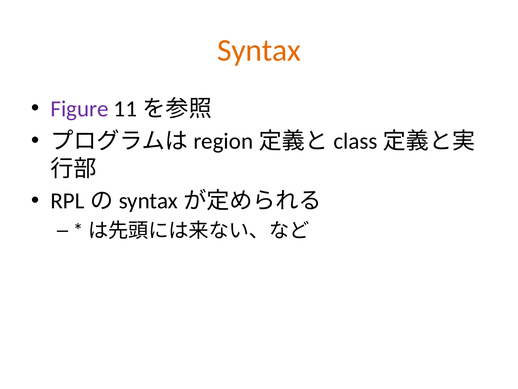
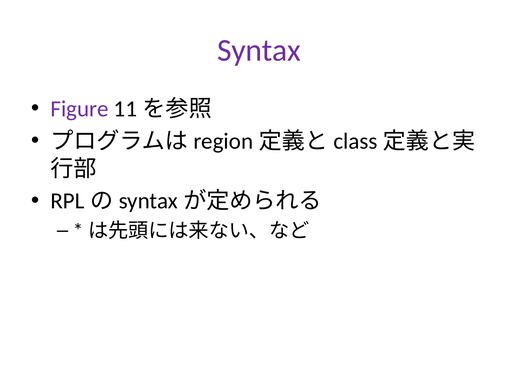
Syntax colour: orange -> purple
